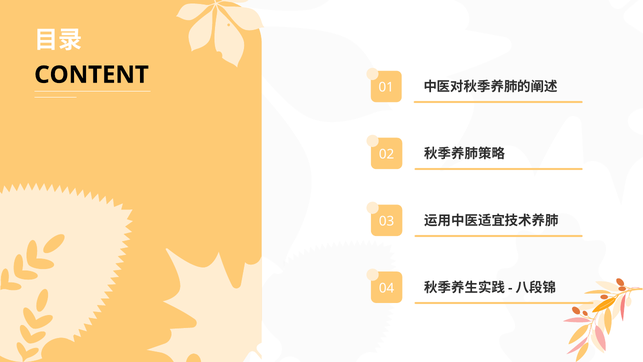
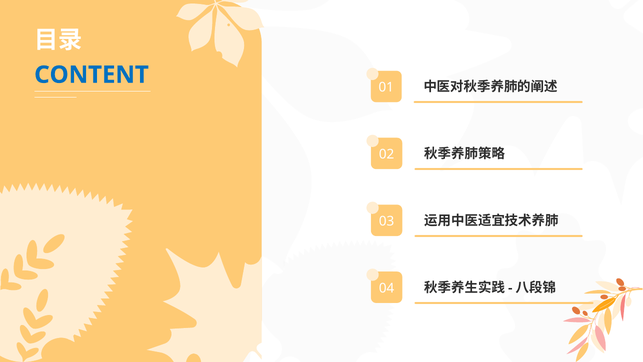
CONTENT colour: black -> blue
